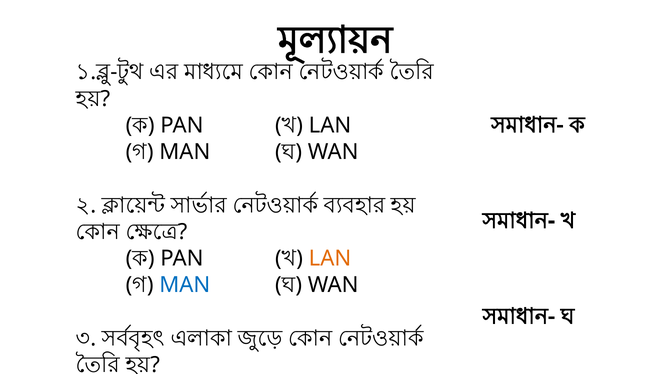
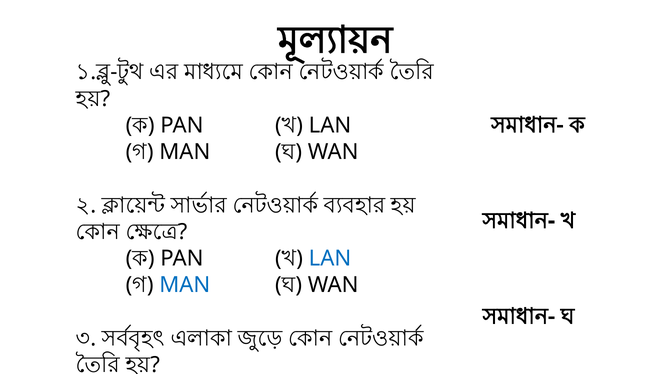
LAN at (330, 258) colour: orange -> blue
